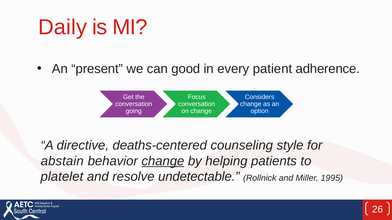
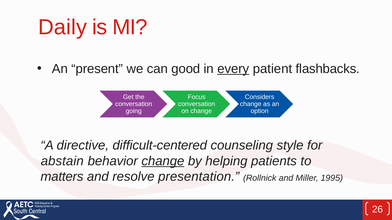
every underline: none -> present
adherence: adherence -> flashbacks
deaths-centered: deaths-centered -> difficult-centered
platelet: platelet -> matters
undetectable: undetectable -> presentation
